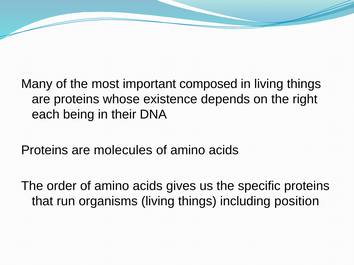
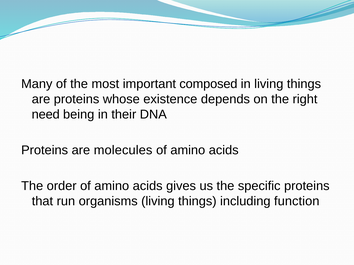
each: each -> need
position: position -> function
